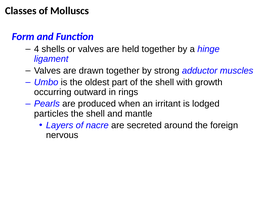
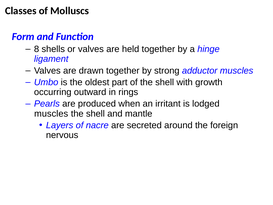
4: 4 -> 8
particles at (51, 113): particles -> muscles
